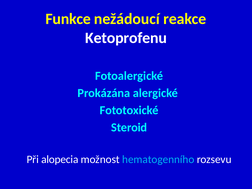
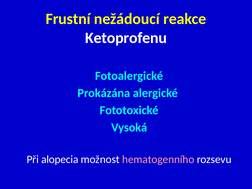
Funkce: Funkce -> Frustní
Steroid: Steroid -> Vysoká
hematogenního colour: light blue -> pink
